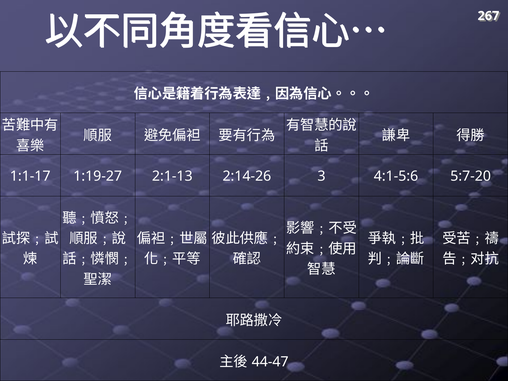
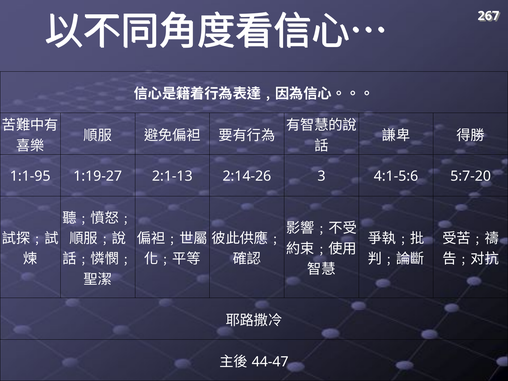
1:1-17: 1:1-17 -> 1:1-95
